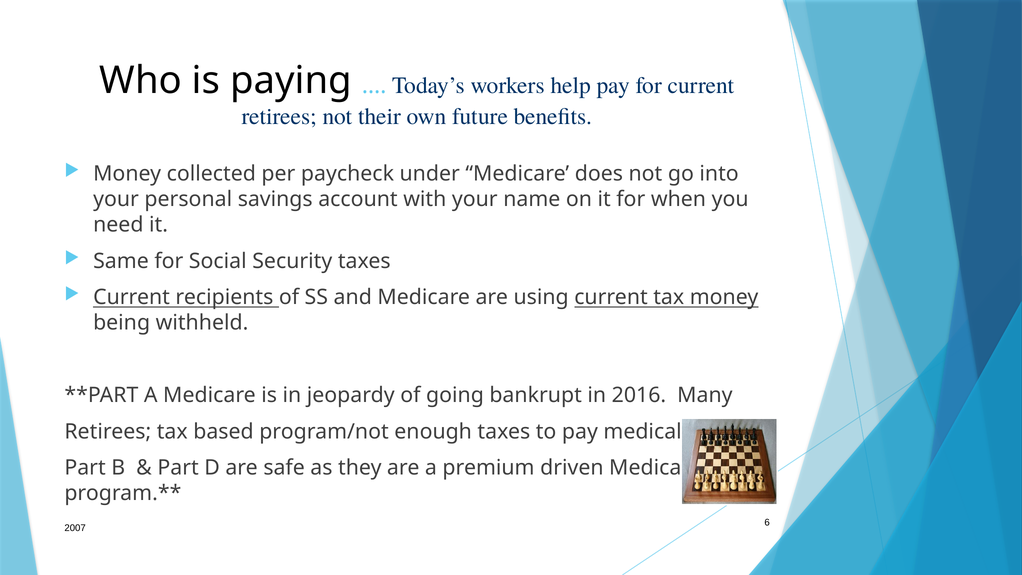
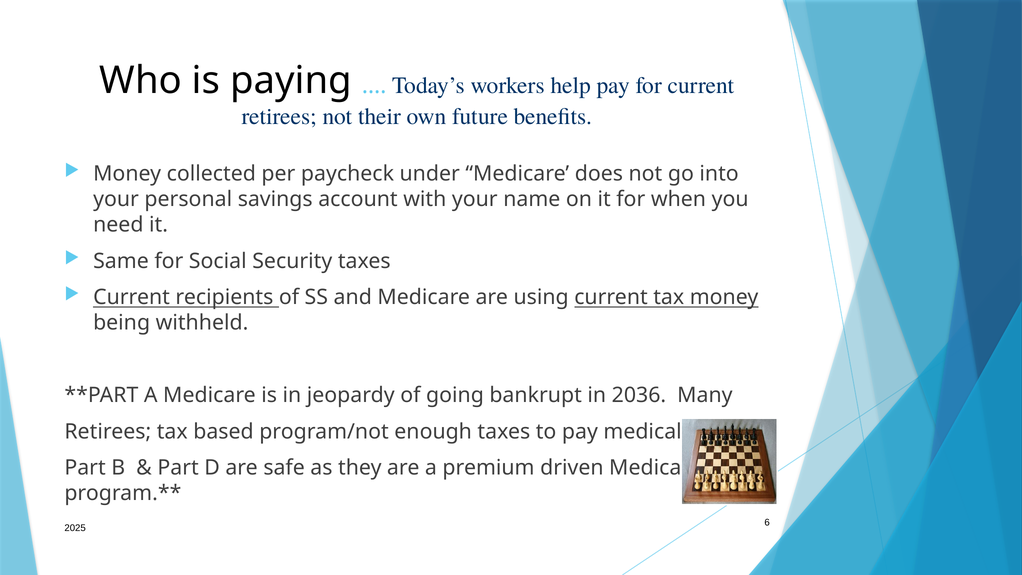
2016: 2016 -> 2036
2007: 2007 -> 2025
